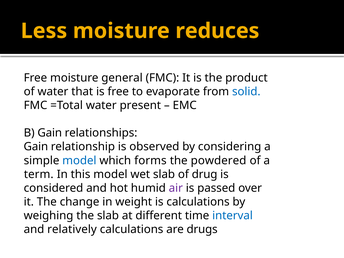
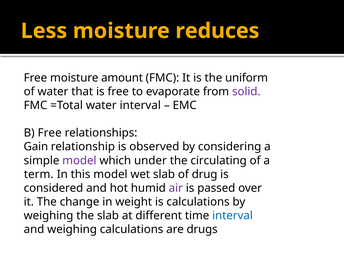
general: general -> amount
product: product -> uniform
solid colour: blue -> purple
water present: present -> interval
B Gain: Gain -> Free
model at (79, 160) colour: blue -> purple
forms: forms -> under
powdered: powdered -> circulating
and relatively: relatively -> weighing
